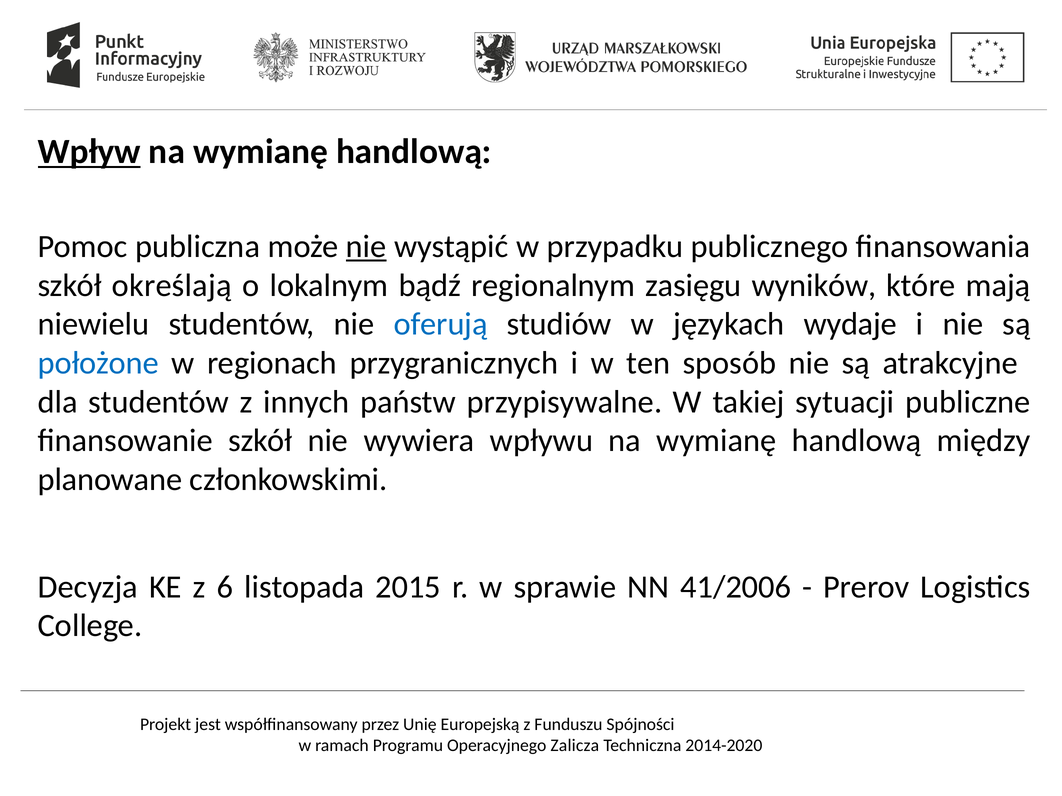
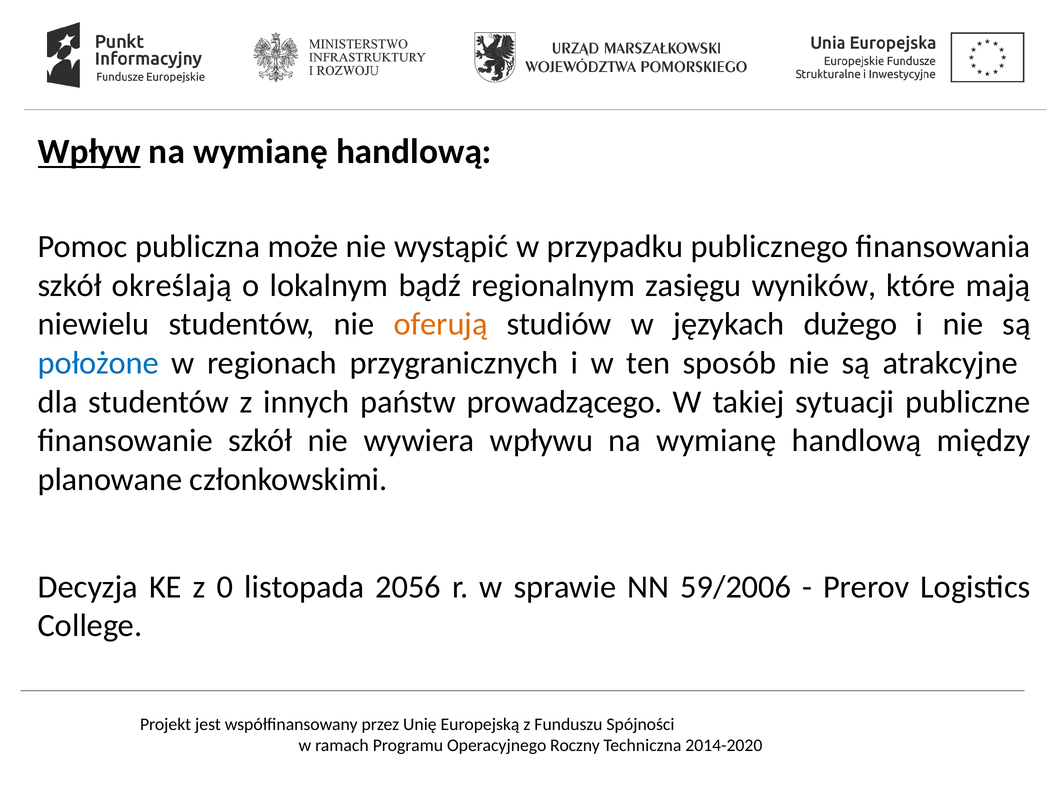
nie at (366, 247) underline: present -> none
oferują colour: blue -> orange
wydaje: wydaje -> dużego
przypisywalne: przypisywalne -> prowadzącego
6: 6 -> 0
2015: 2015 -> 2056
41/2006: 41/2006 -> 59/2006
Zalicza: Zalicza -> Roczny
